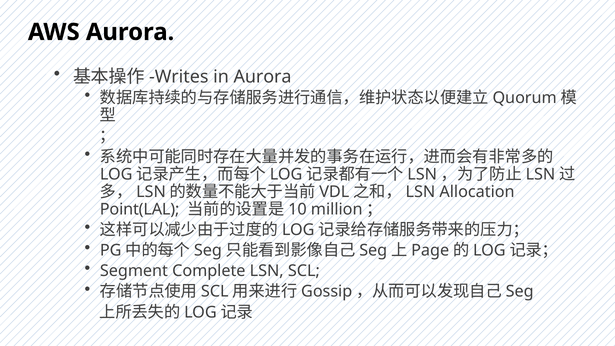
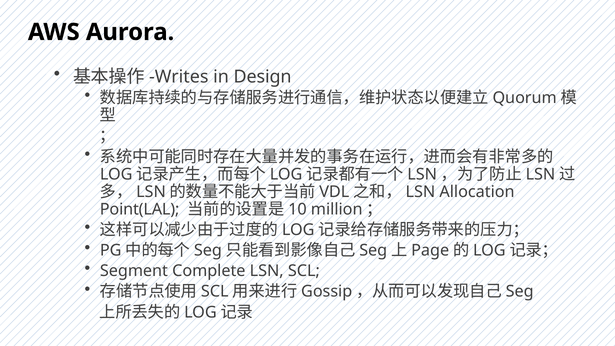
in Aurora: Aurora -> Design
